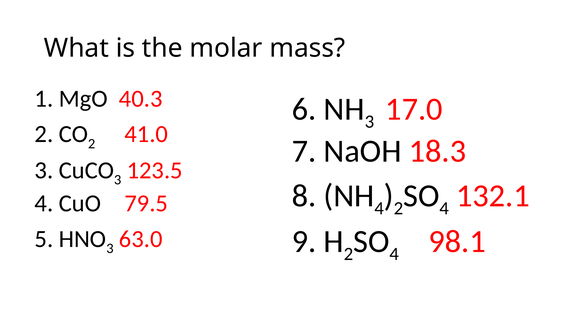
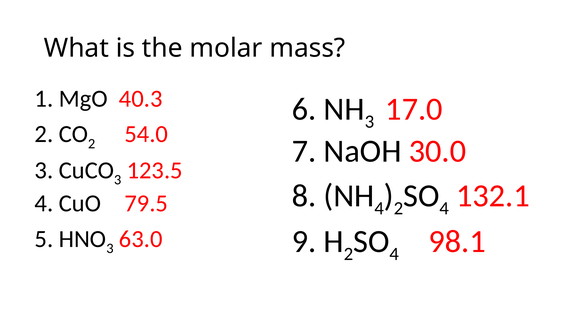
41.0: 41.0 -> 54.0
18.3: 18.3 -> 30.0
